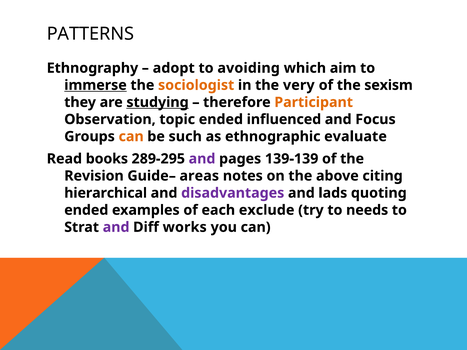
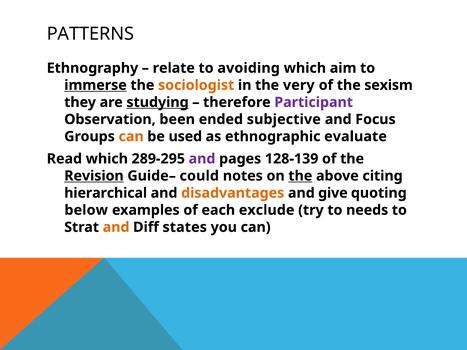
adopt: adopt -> relate
Participant colour: orange -> purple
topic: topic -> been
influenced: influenced -> subjective
such: such -> used
Read books: books -> which
139-139: 139-139 -> 128-139
Revision underline: none -> present
areas: areas -> could
the at (300, 176) underline: none -> present
disadvantages colour: purple -> orange
lads: lads -> give
ended at (86, 210): ended -> below
and at (116, 227) colour: purple -> orange
works: works -> states
